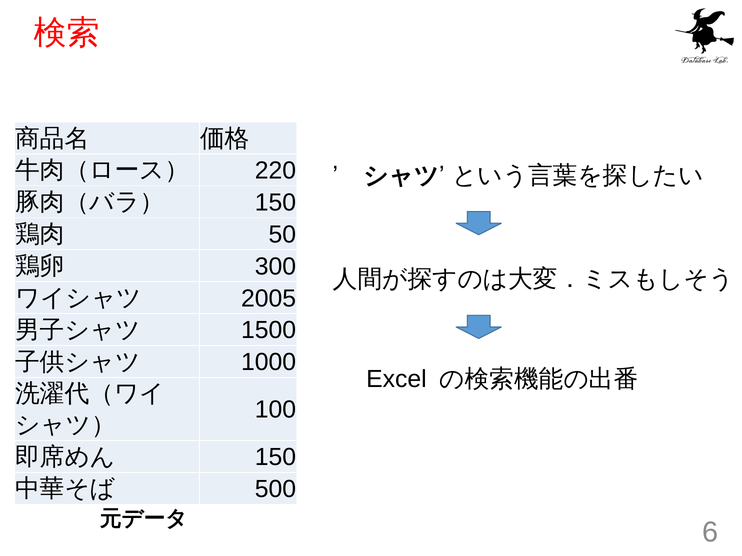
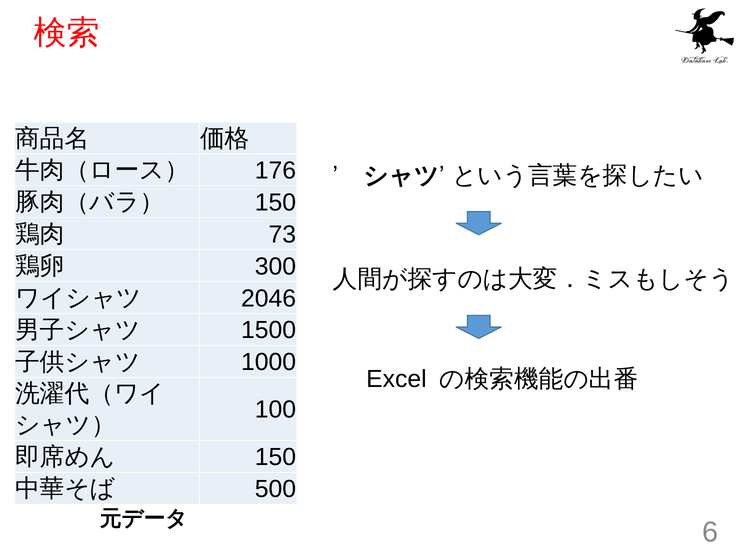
220: 220 -> 176
50: 50 -> 73
2005: 2005 -> 2046
